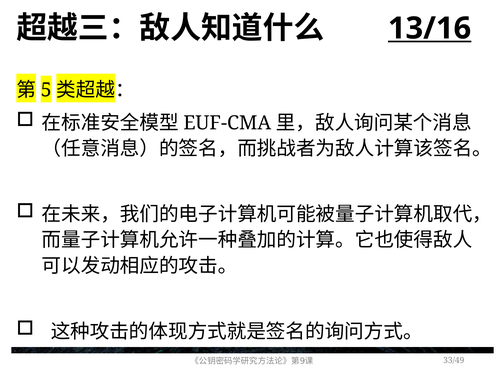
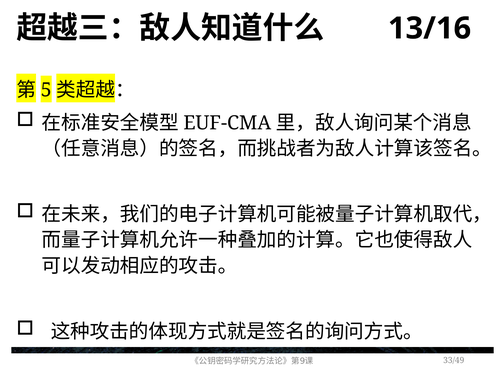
13/16 underline: present -> none
